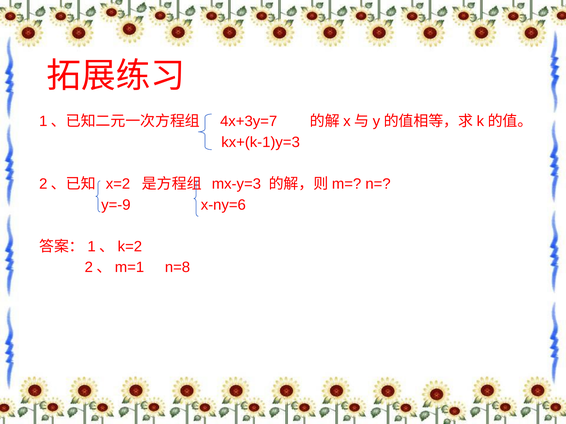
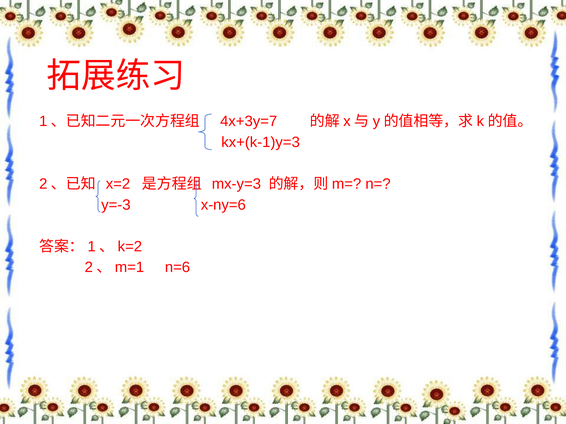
y=-9: y=-9 -> y=-3
n=8: n=8 -> n=6
